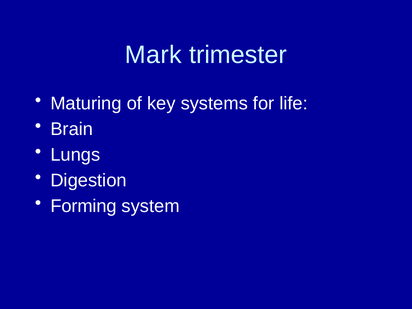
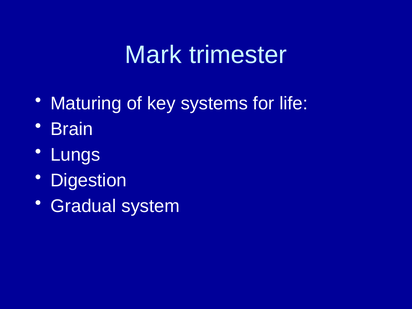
Forming: Forming -> Gradual
